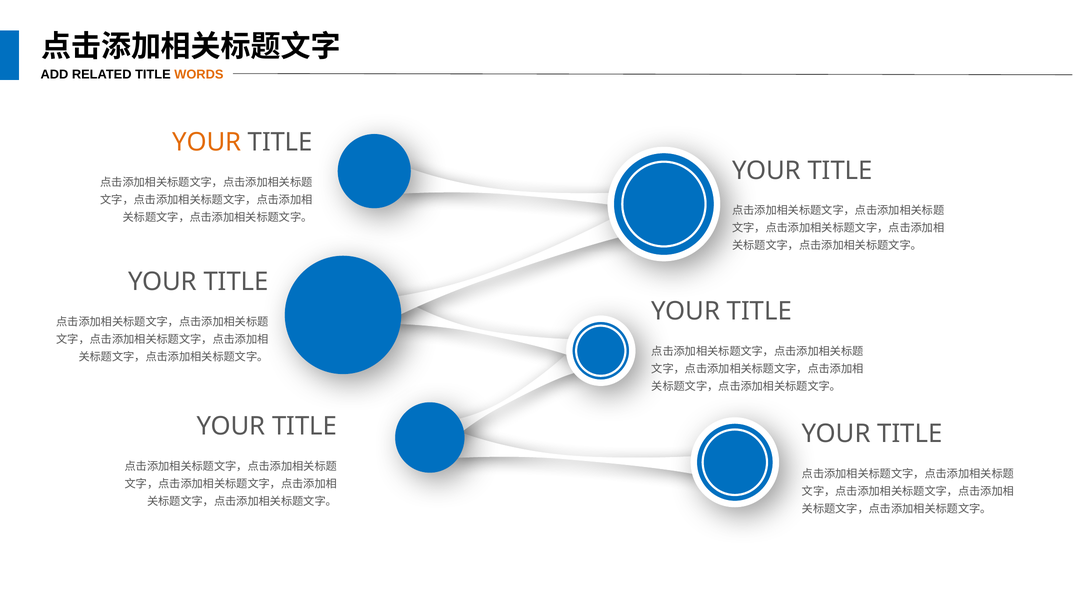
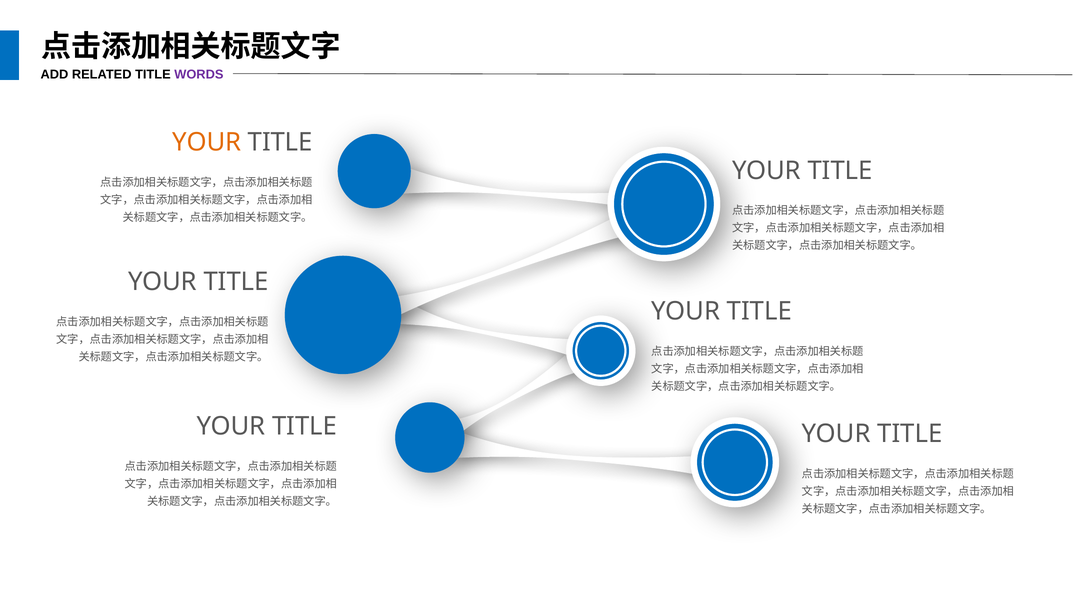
WORDS colour: orange -> purple
